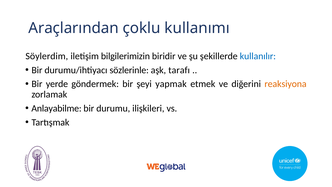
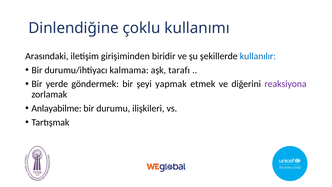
Araçlarından: Araçlarından -> Dinlendiğine
Söylerdim: Söylerdim -> Arasındaki
bilgilerimizin: bilgilerimizin -> girişiminden
sözlerinle: sözlerinle -> kalmama
reaksiyona colour: orange -> purple
